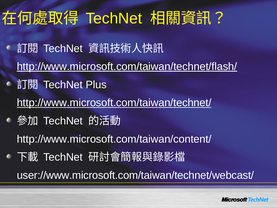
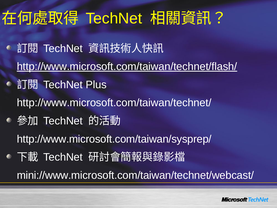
http://www.microsoft.com/taiwan/technet/ underline: present -> none
http://www.microsoft.com/taiwan/content/: http://www.microsoft.com/taiwan/content/ -> http://www.microsoft.com/taiwan/sysprep/
user://www.microsoft.com/taiwan/technet/webcast/: user://www.microsoft.com/taiwan/technet/webcast/ -> mini://www.microsoft.com/taiwan/technet/webcast/
